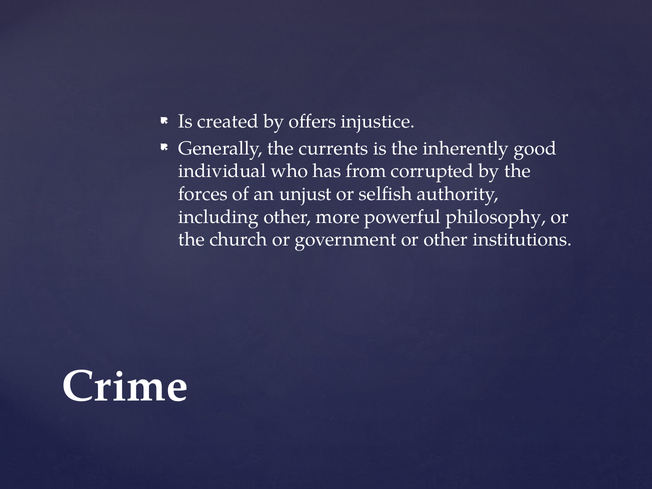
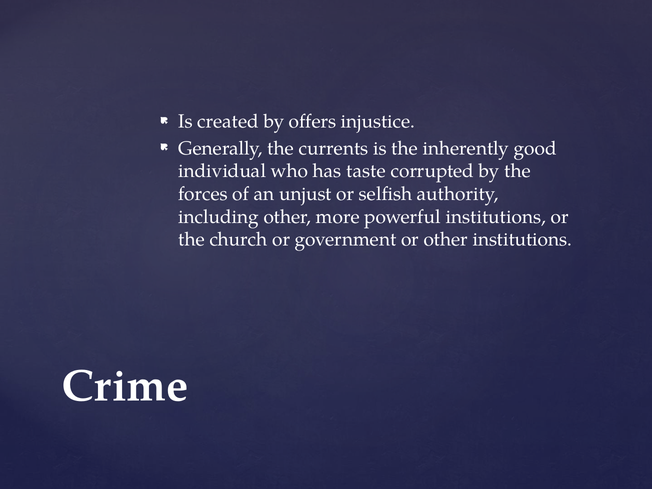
from: from -> taste
powerful philosophy: philosophy -> institutions
